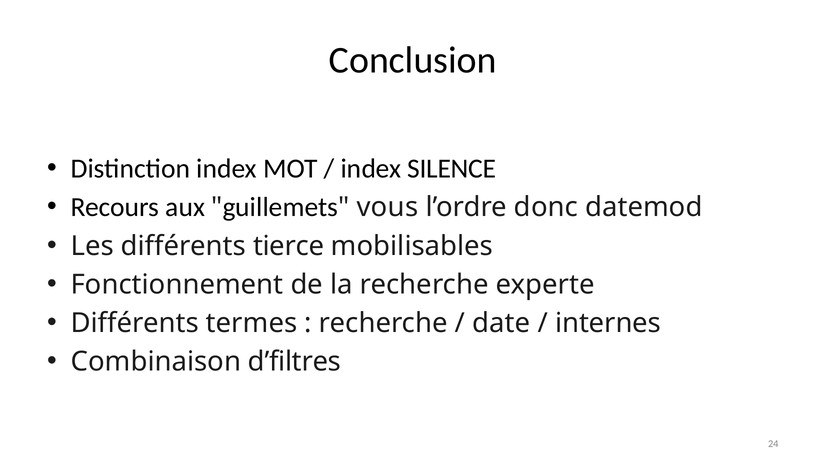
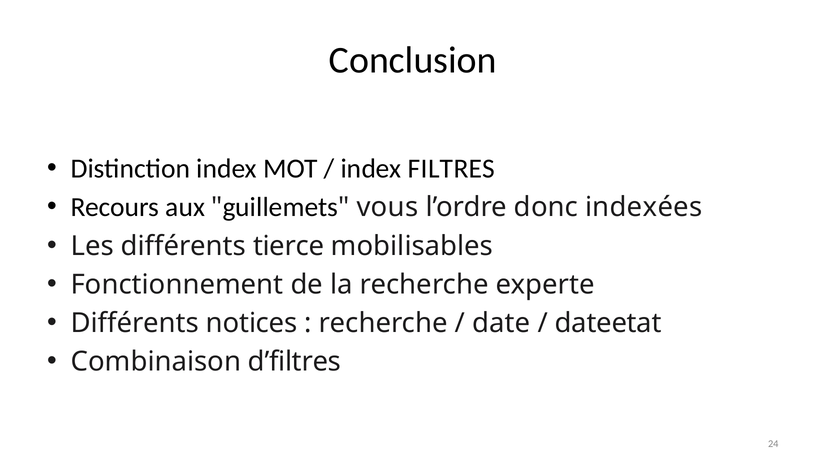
SILENCE: SILENCE -> FILTRES
datemod: datemod -> indexées
termes: termes -> notices
internes: internes -> dateetat
